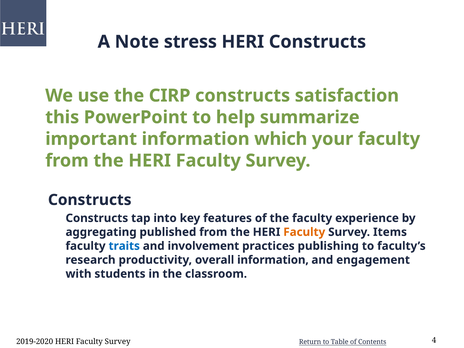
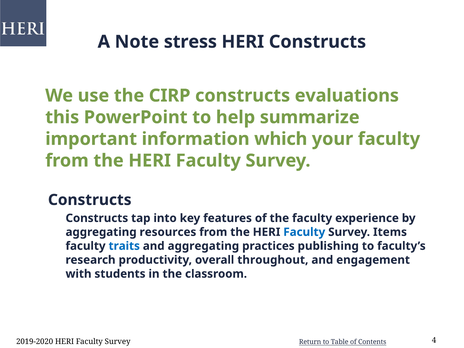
satisfaction: satisfaction -> evaluations
published: published -> resources
Faculty at (304, 232) colour: orange -> blue
and involvement: involvement -> aggregating
overall information: information -> throughout
